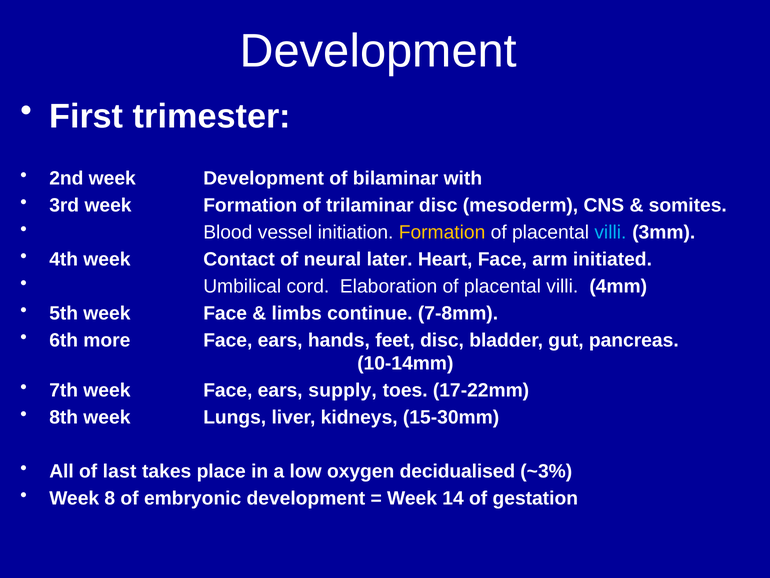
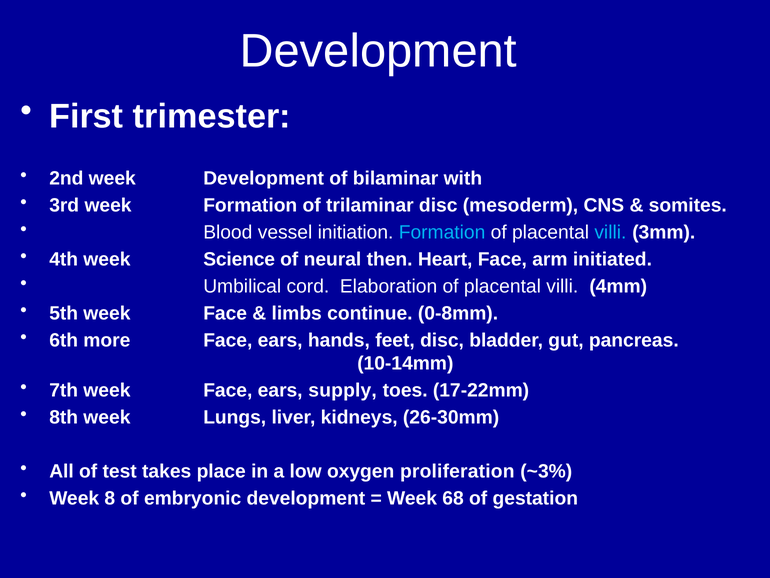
Formation at (442, 232) colour: yellow -> light blue
Contact: Contact -> Science
later: later -> then
7-8mm: 7-8mm -> 0-8mm
15-30mm: 15-30mm -> 26-30mm
last: last -> test
decidualised: decidualised -> proliferation
14: 14 -> 68
